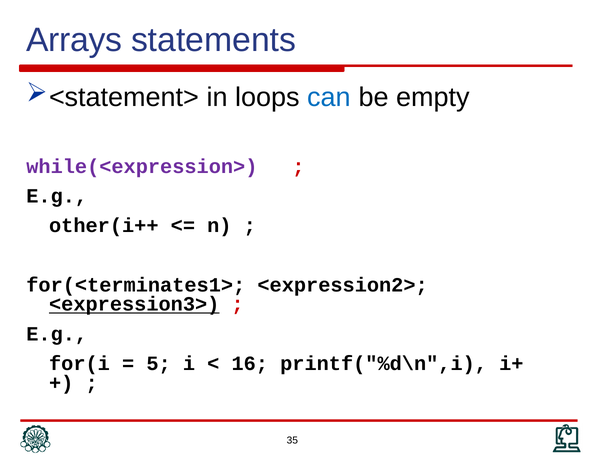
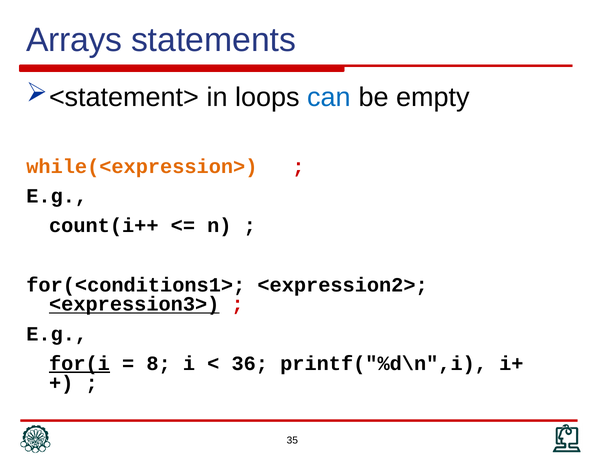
while(<expression> colour: purple -> orange
other(i++: other(i++ -> count(i++
for(<terminates1>: for(<terminates1> -> for(<conditions1>
for(i underline: none -> present
5: 5 -> 8
16: 16 -> 36
